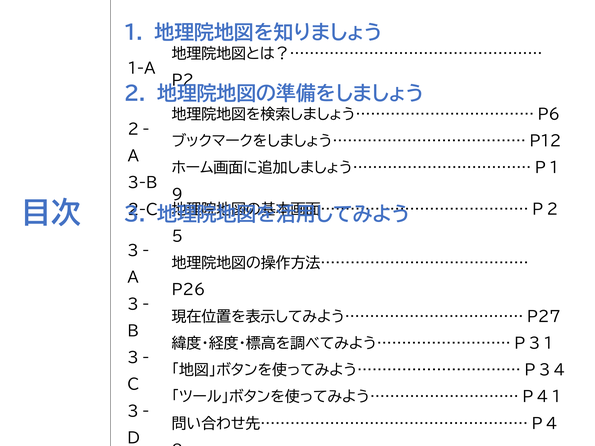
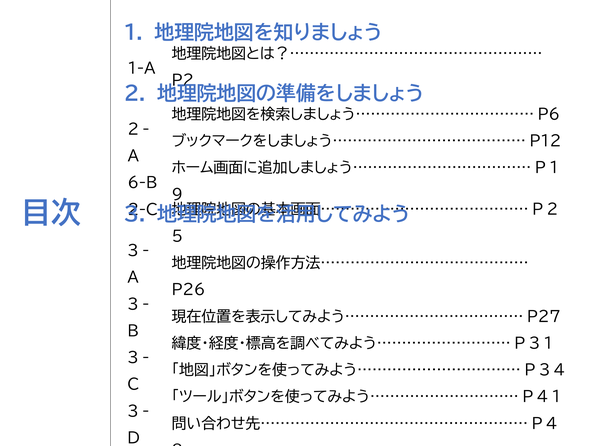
3-B: 3-B -> 6-B
